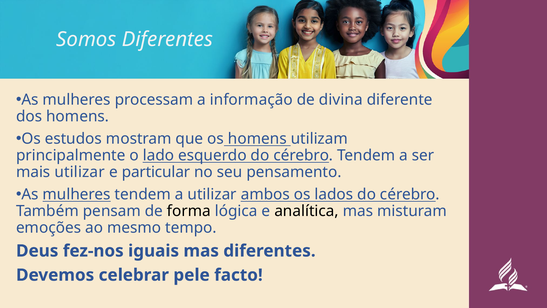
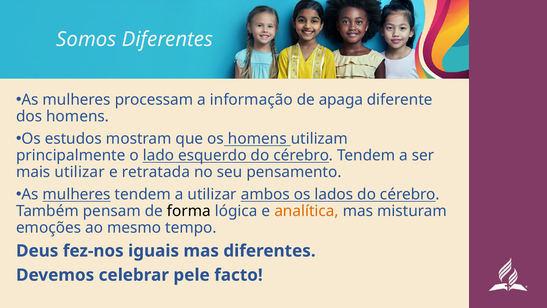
divina: divina -> apaga
particular: particular -> retratada
analítica colour: black -> orange
